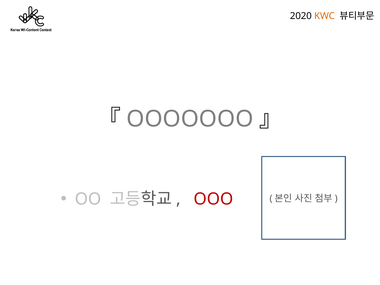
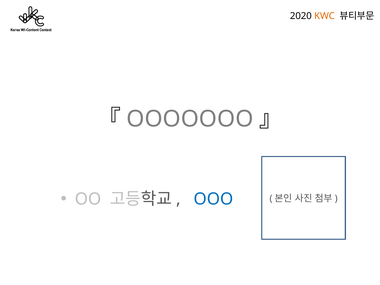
OOO colour: red -> blue
